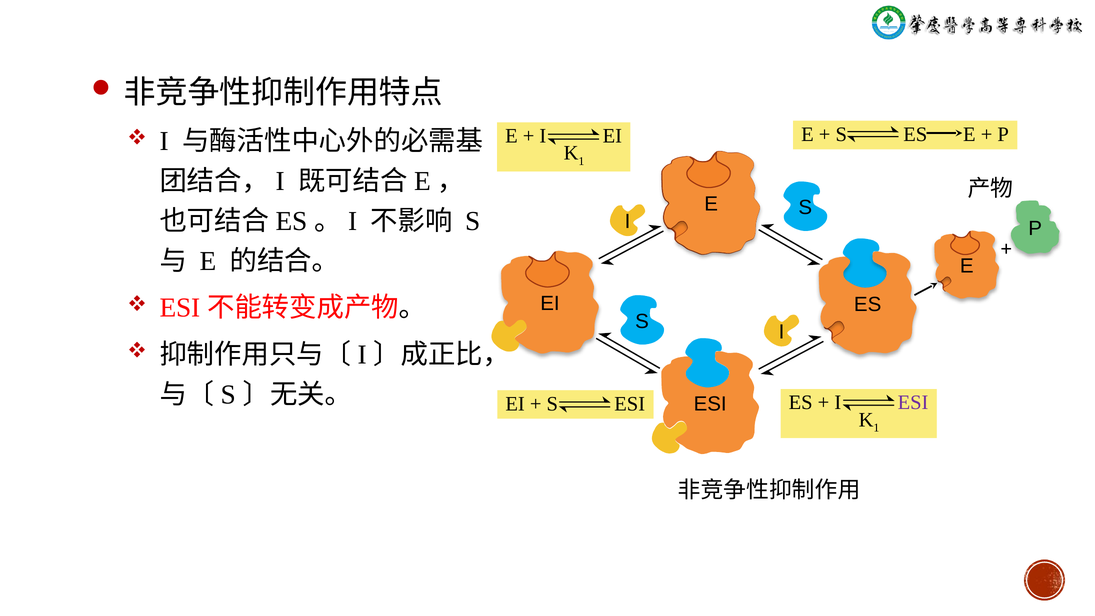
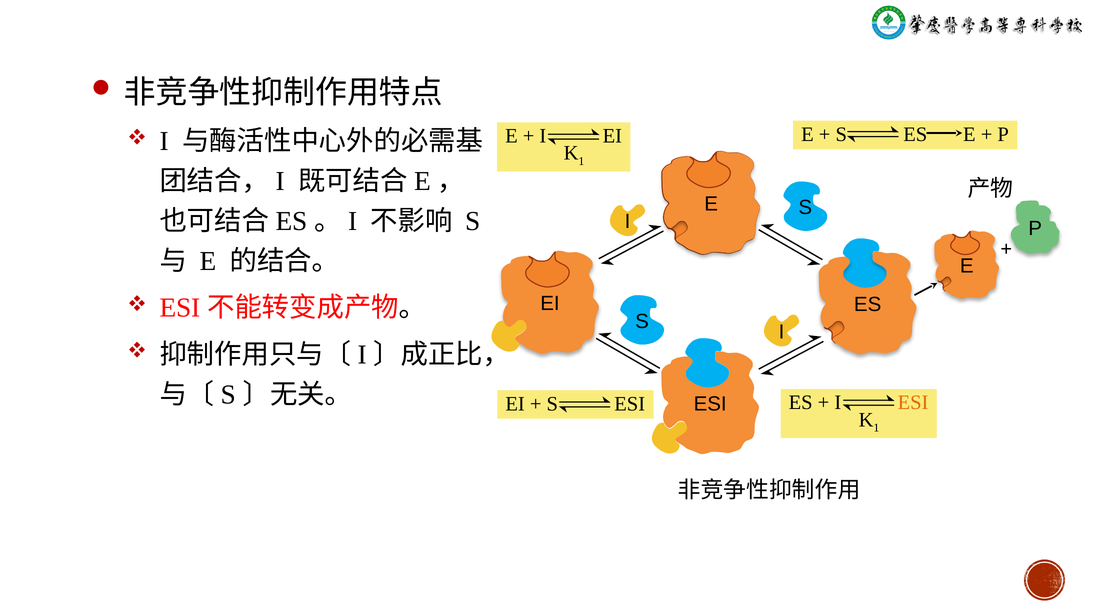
ESI at (913, 403) colour: purple -> orange
